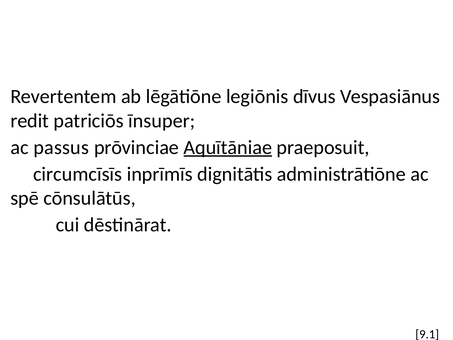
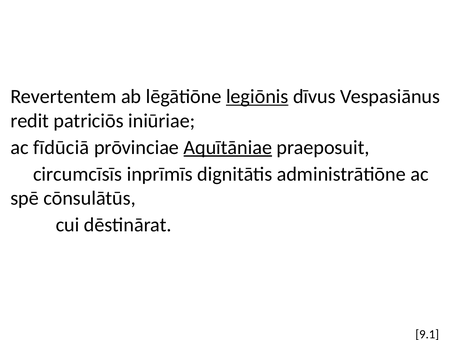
legiōnis underline: none -> present
īnsuper: īnsuper -> iniūriae
passus: passus -> fīdūciā
